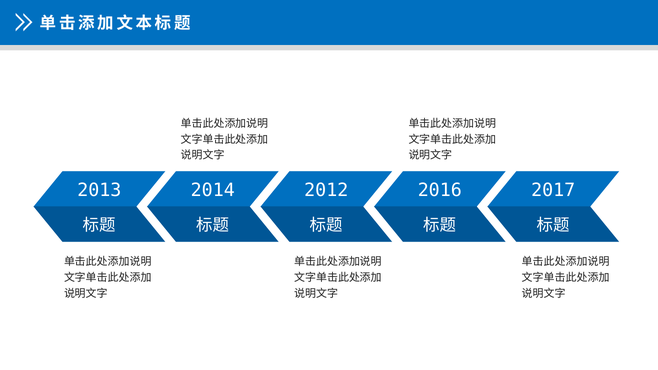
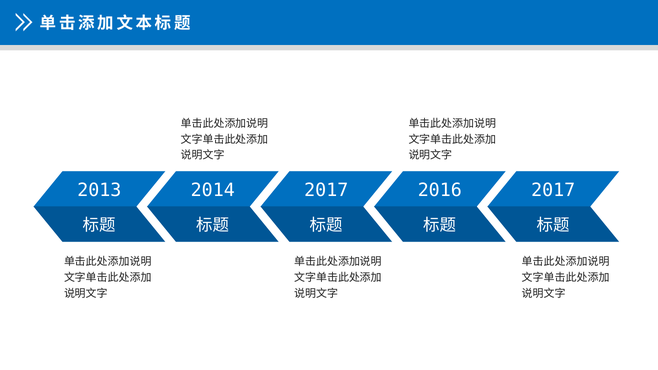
2012 at (326, 190): 2012 -> 2017
